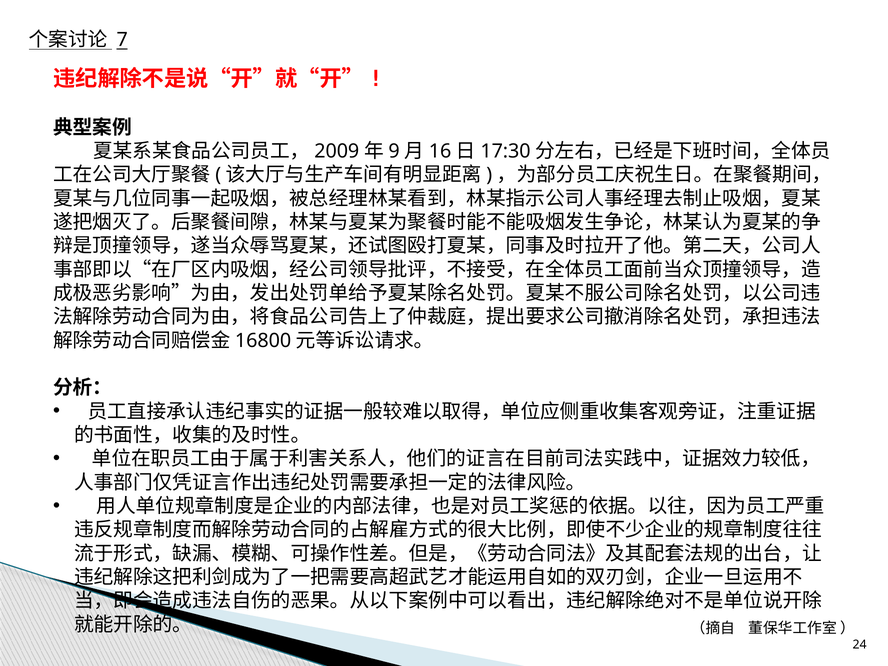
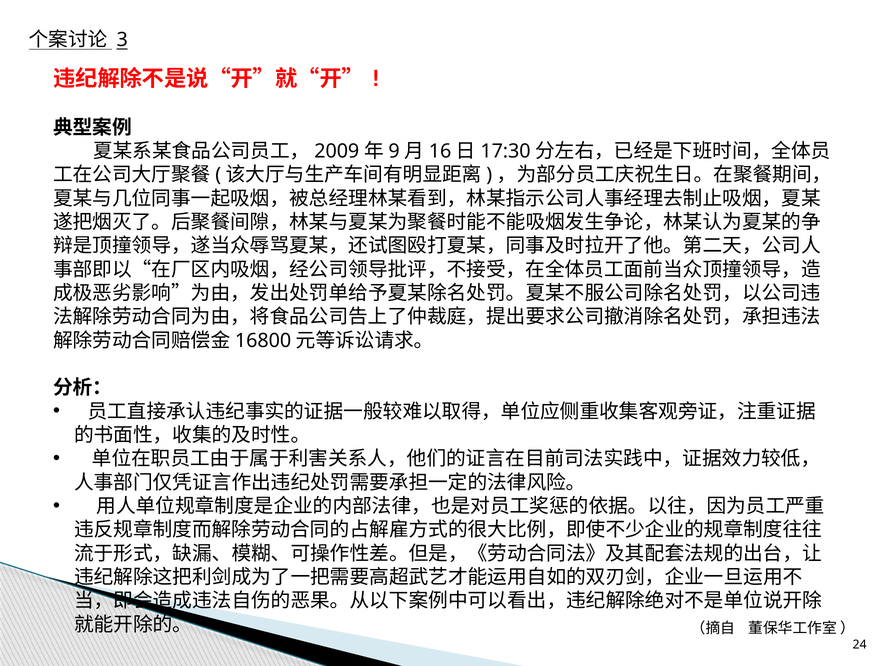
7: 7 -> 3
